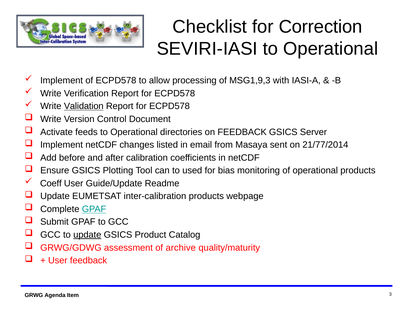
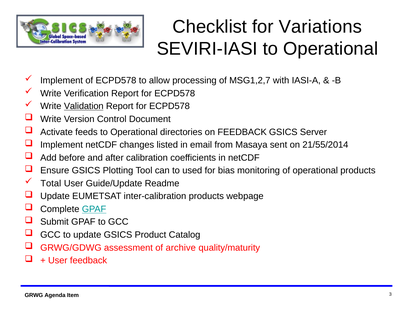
Correction: Correction -> Variations
MSG1,9,3: MSG1,9,3 -> MSG1,2,7
21/77/2014: 21/77/2014 -> 21/55/2014
Coeff: Coeff -> Total
update at (87, 235) underline: present -> none
